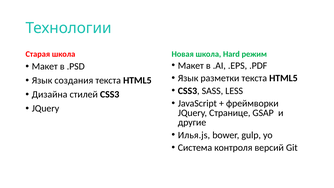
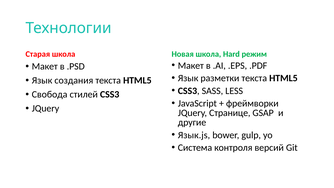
Дизайна: Дизайна -> Свобода
Илья.js: Илья.js -> Язык.js
